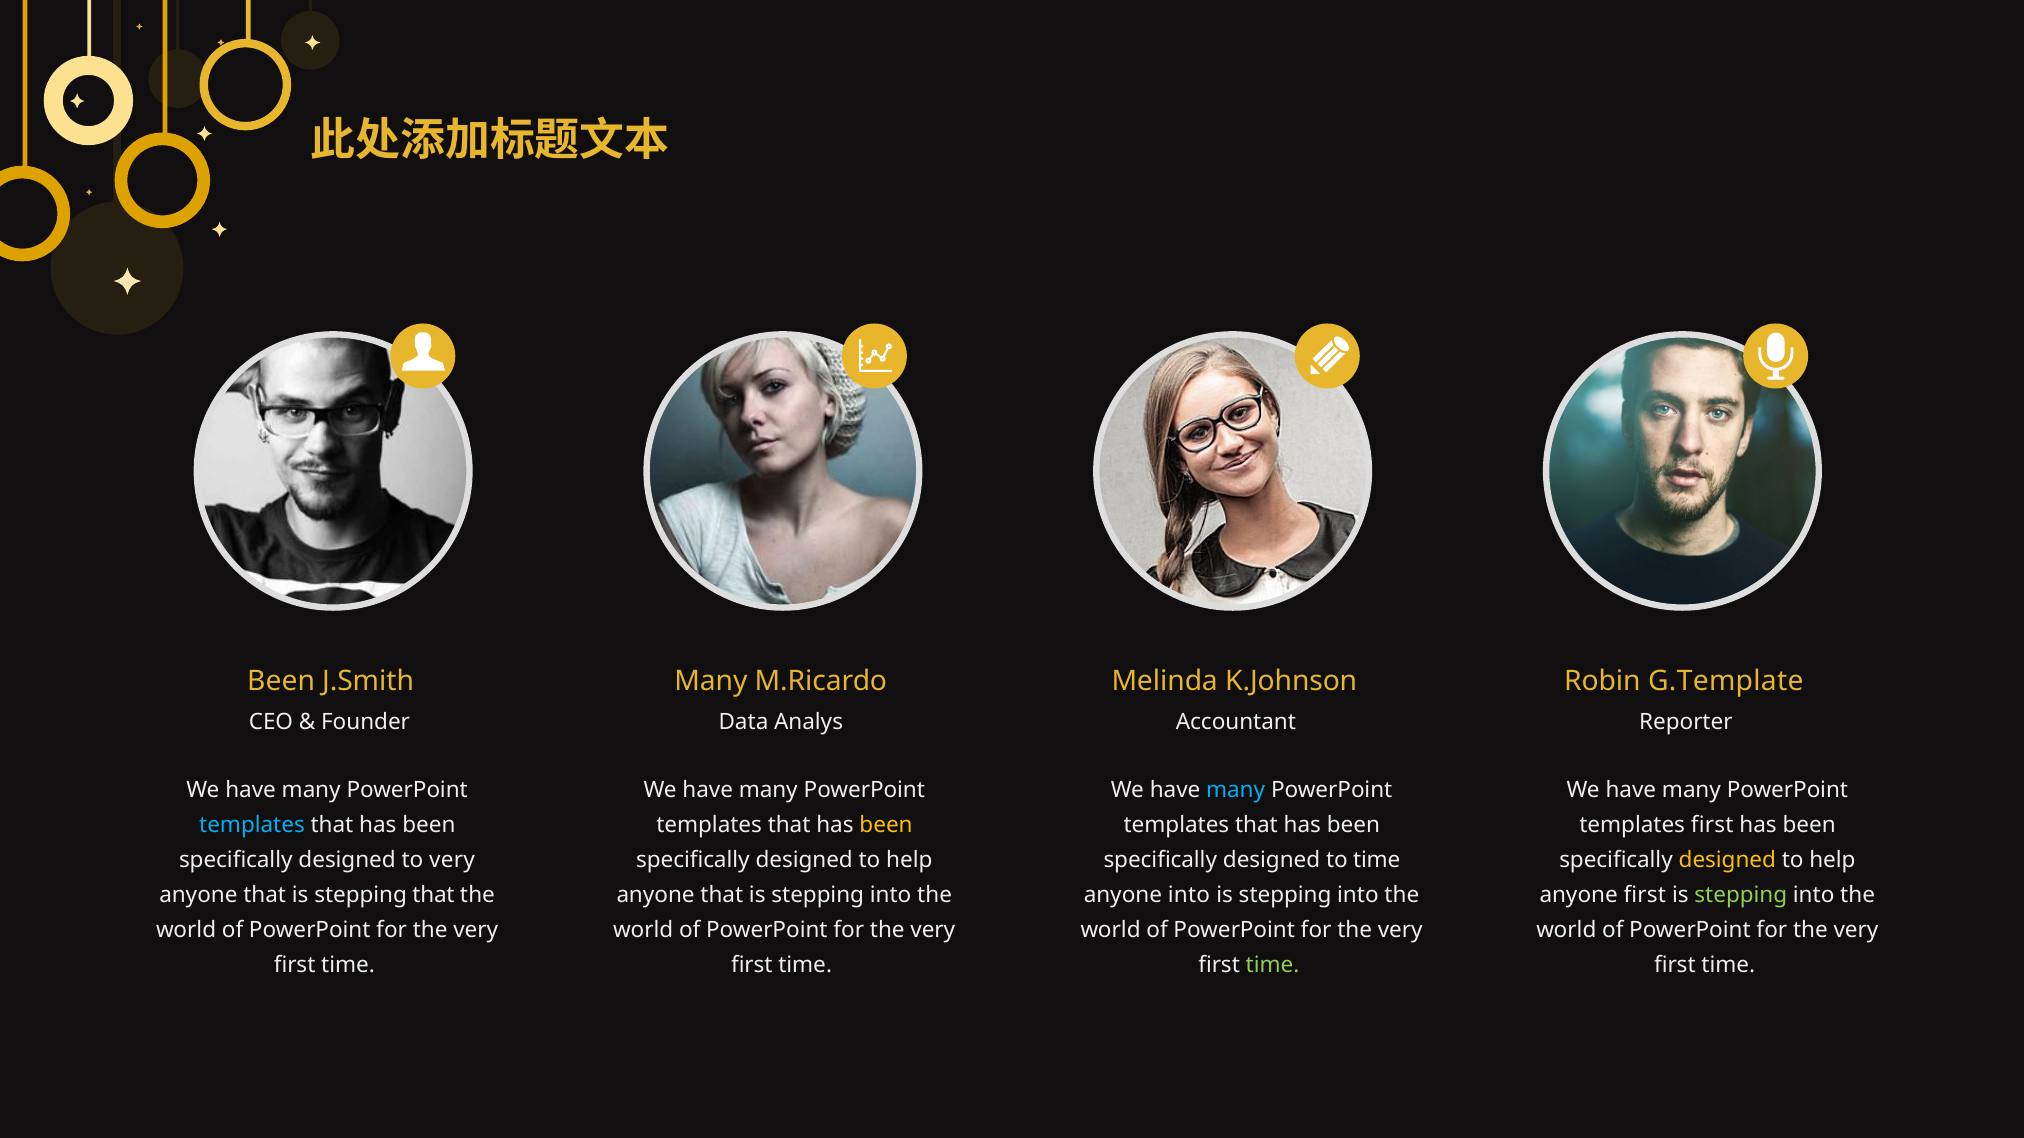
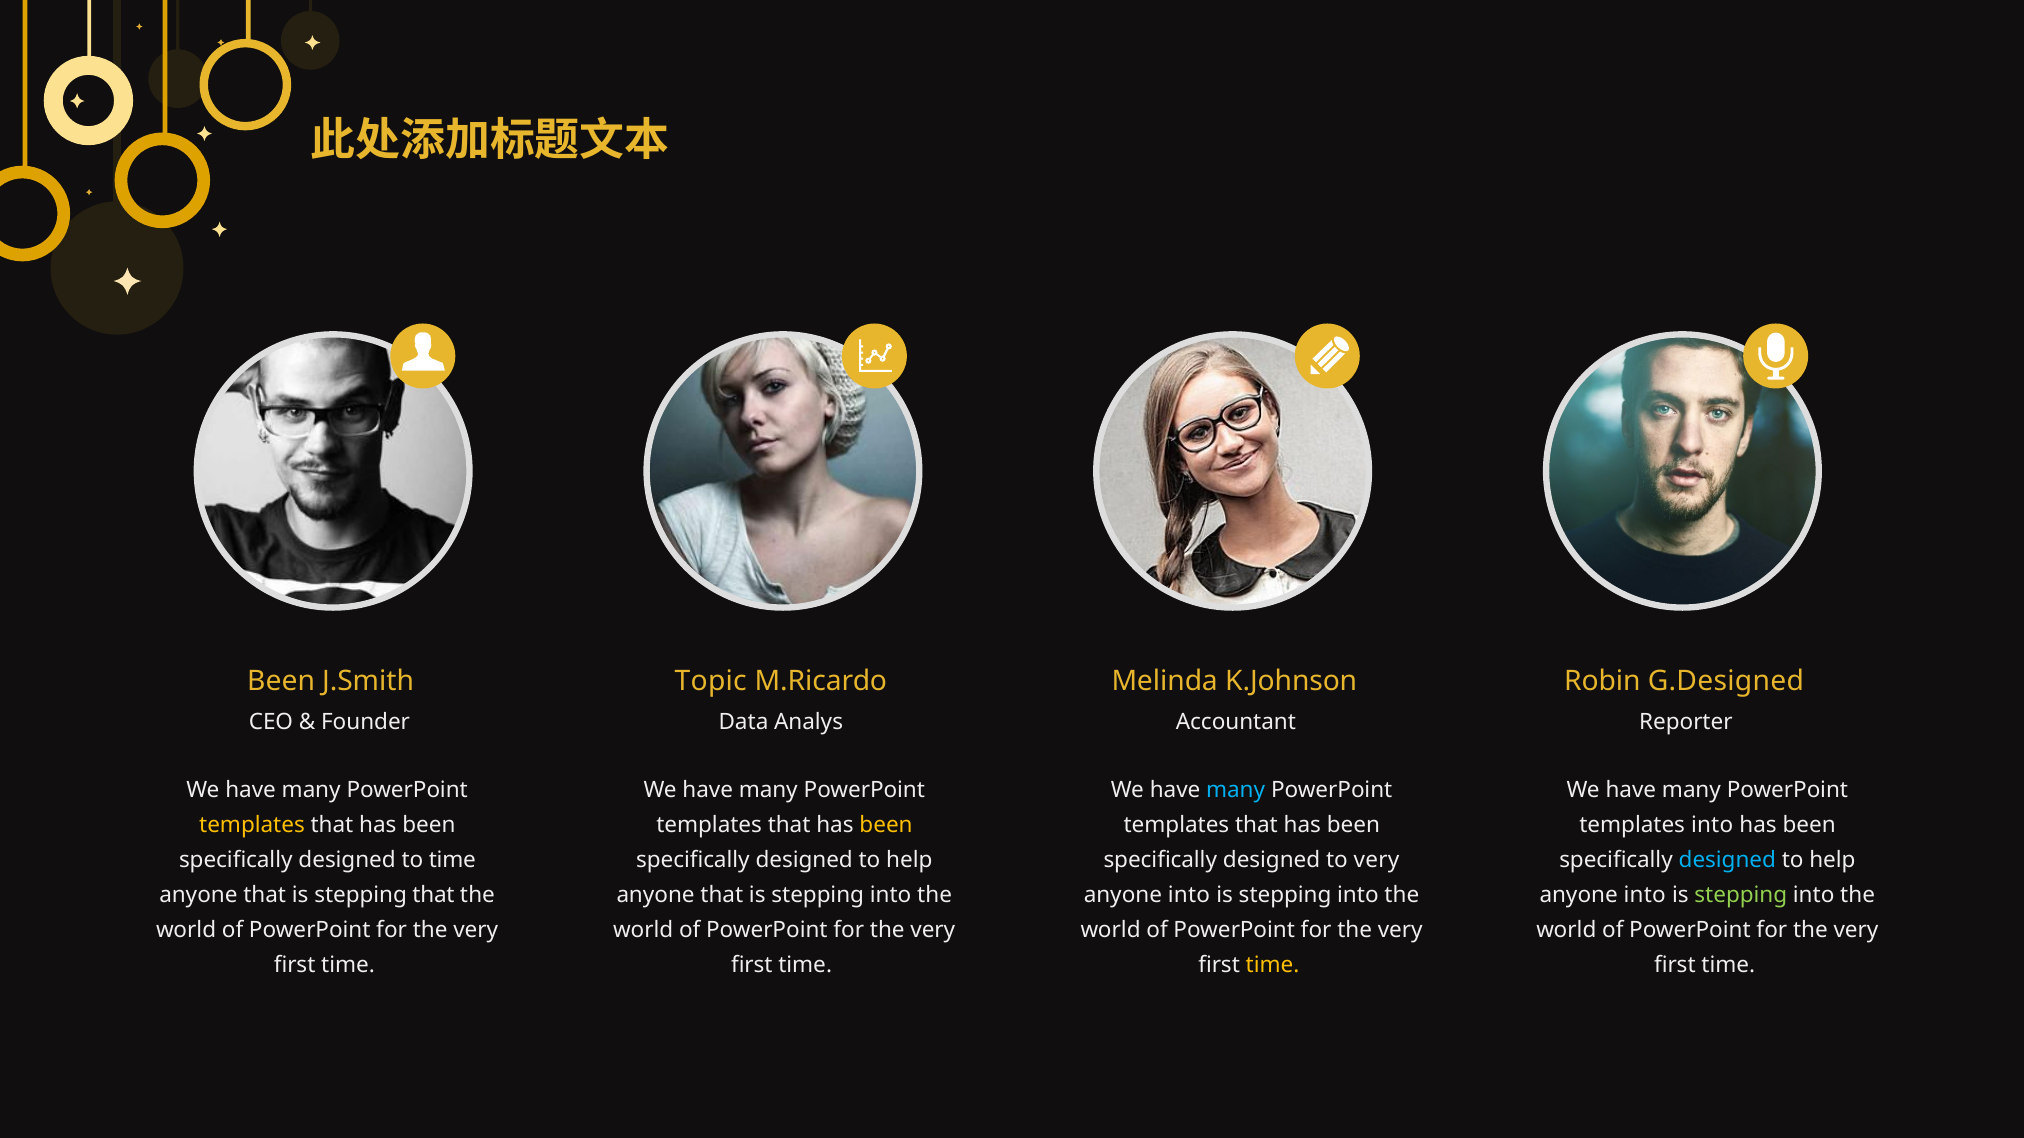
Many at (711, 682): Many -> Topic
G.Template: G.Template -> G.Designed
templates at (252, 826) colour: light blue -> yellow
templates first: first -> into
to very: very -> time
to time: time -> very
designed at (1727, 861) colour: yellow -> light blue
first at (1645, 896): first -> into
time at (1273, 966) colour: light green -> yellow
